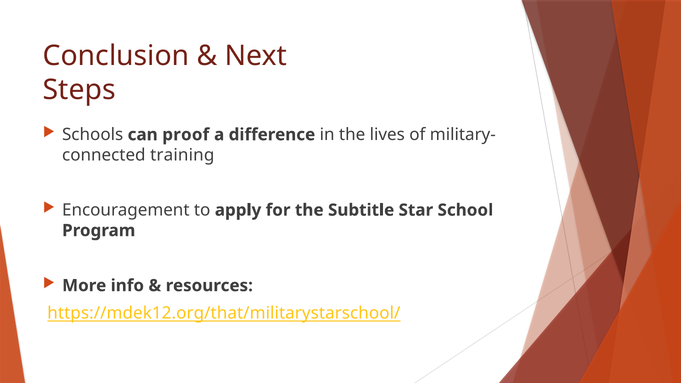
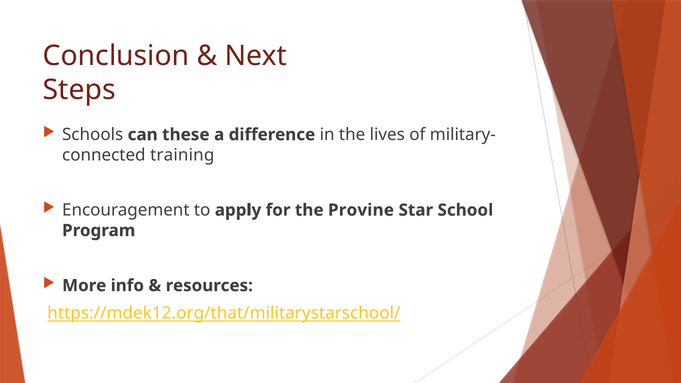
proof: proof -> these
Subtitle: Subtitle -> Provine
